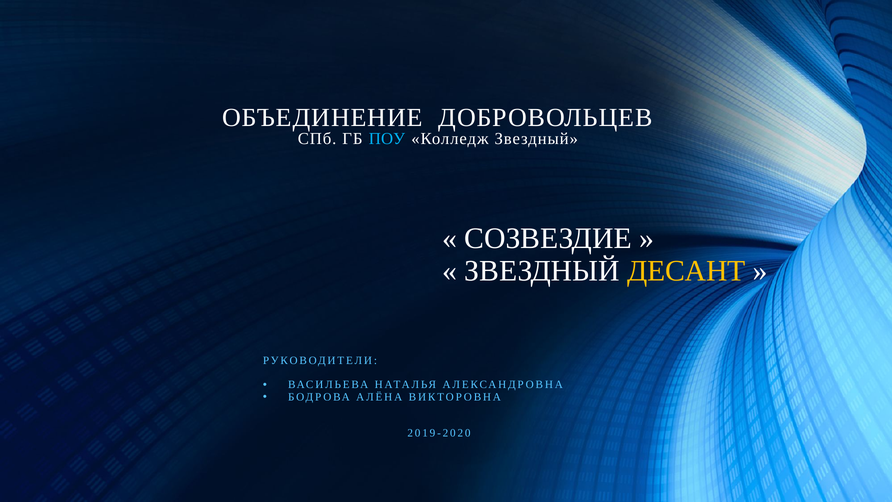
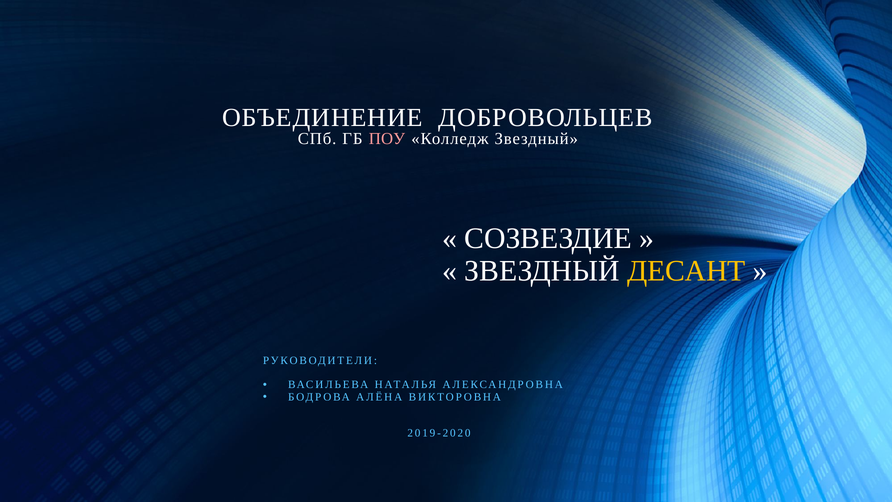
ПОУ colour: light blue -> pink
